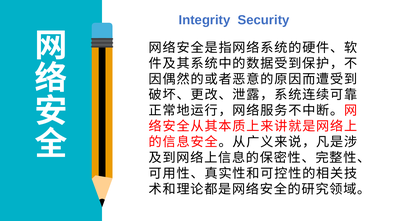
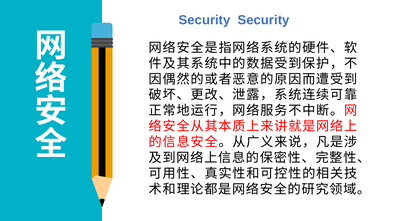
Integrity at (205, 20): Integrity -> Security
